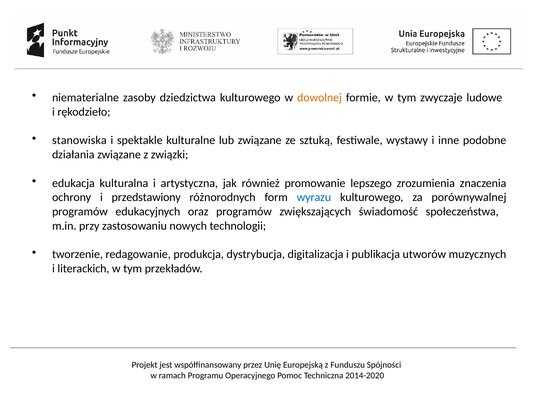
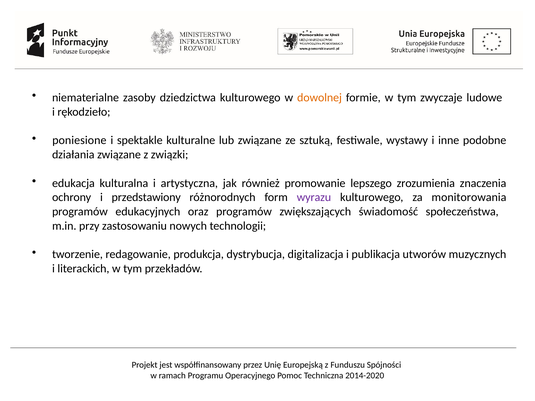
stanowiska: stanowiska -> poniesione
wyrazu colour: blue -> purple
porównywalnej: porównywalnej -> monitorowania
